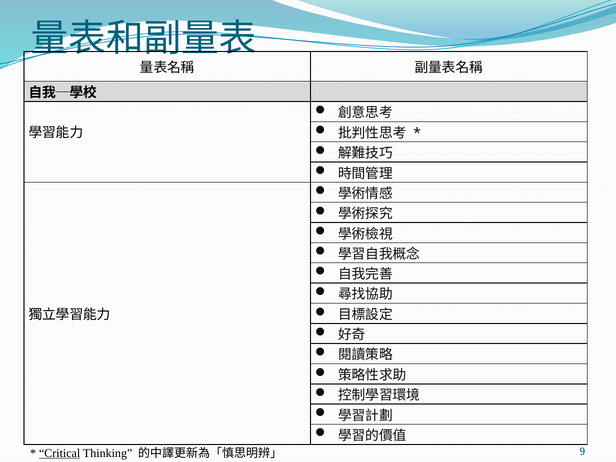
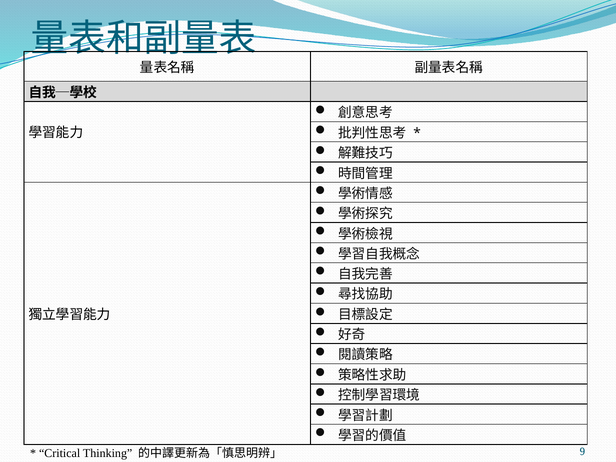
Critical underline: present -> none
